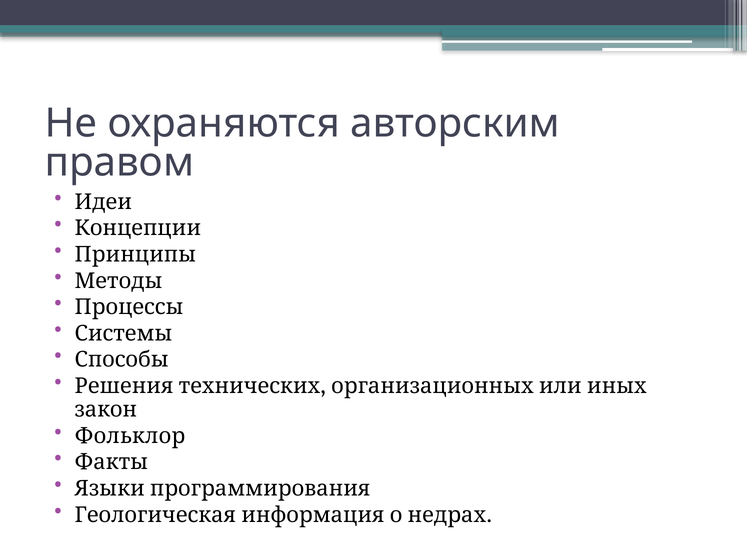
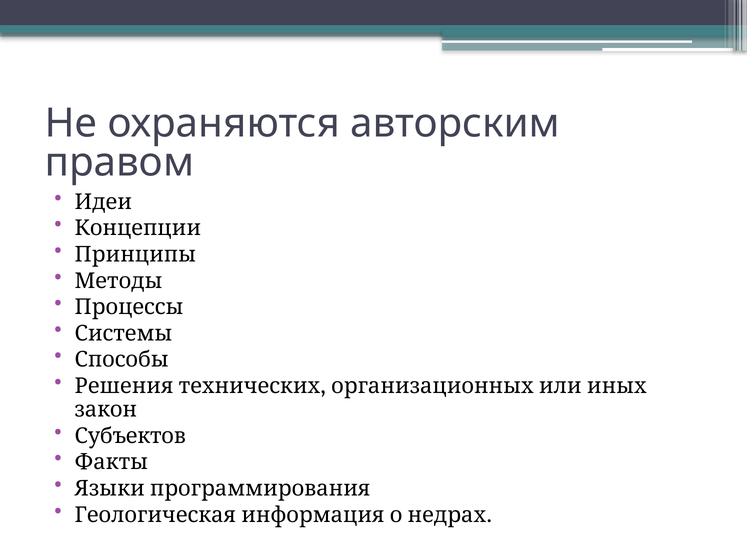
Фольклор: Фольклор -> Субъектов
